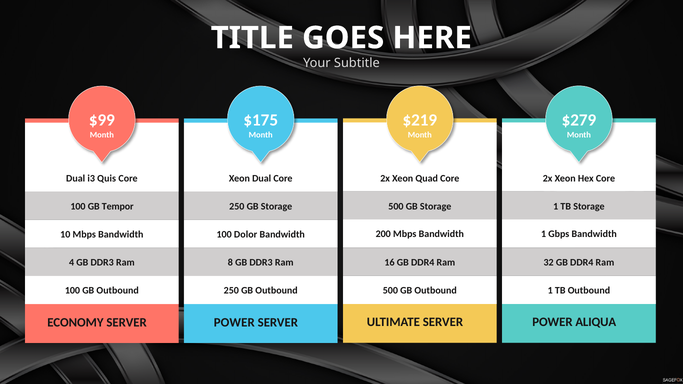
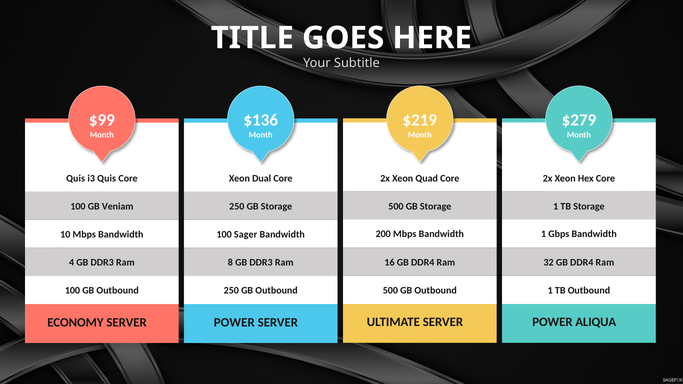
$175: $175 -> $136
Dual at (76, 179): Dual -> Quis
Tempor: Tempor -> Veniam
Dolor: Dolor -> Sager
